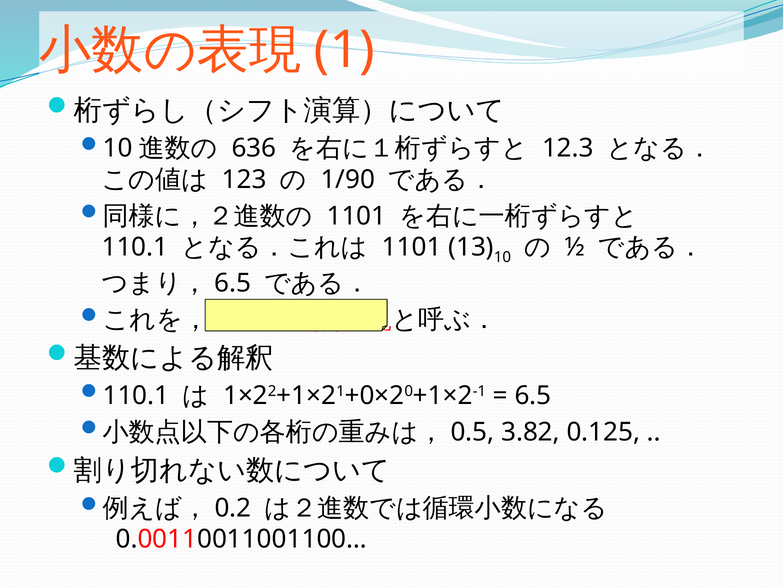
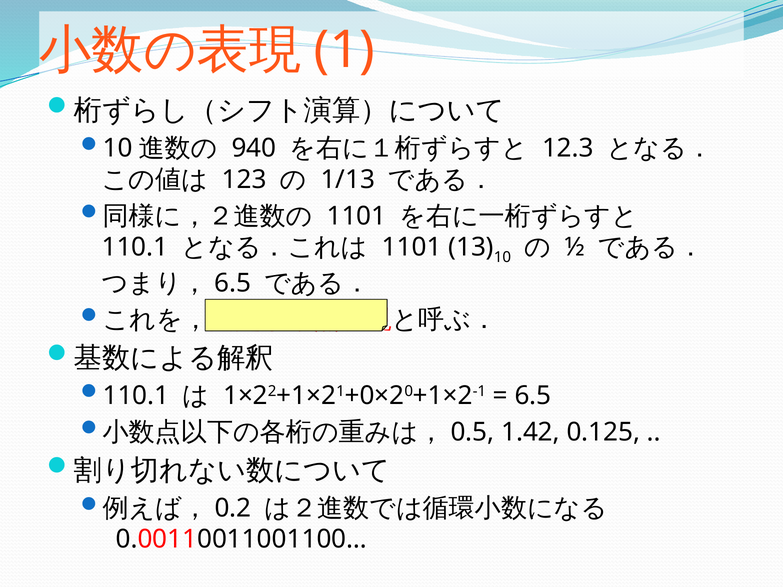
636: 636 -> 940
1/90: 1/90 -> 1/13
3.82: 3.82 -> 1.42
